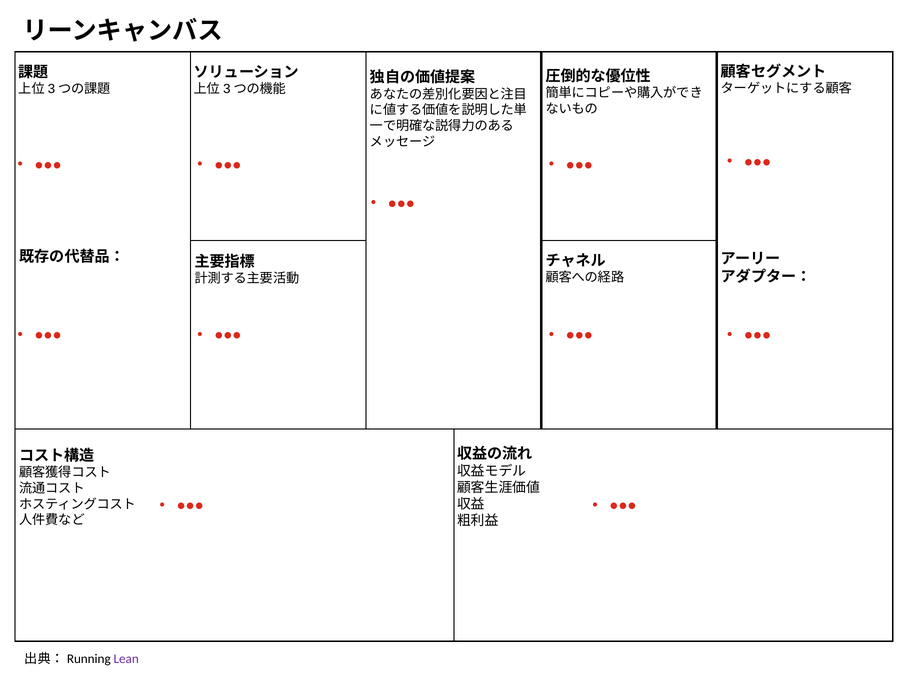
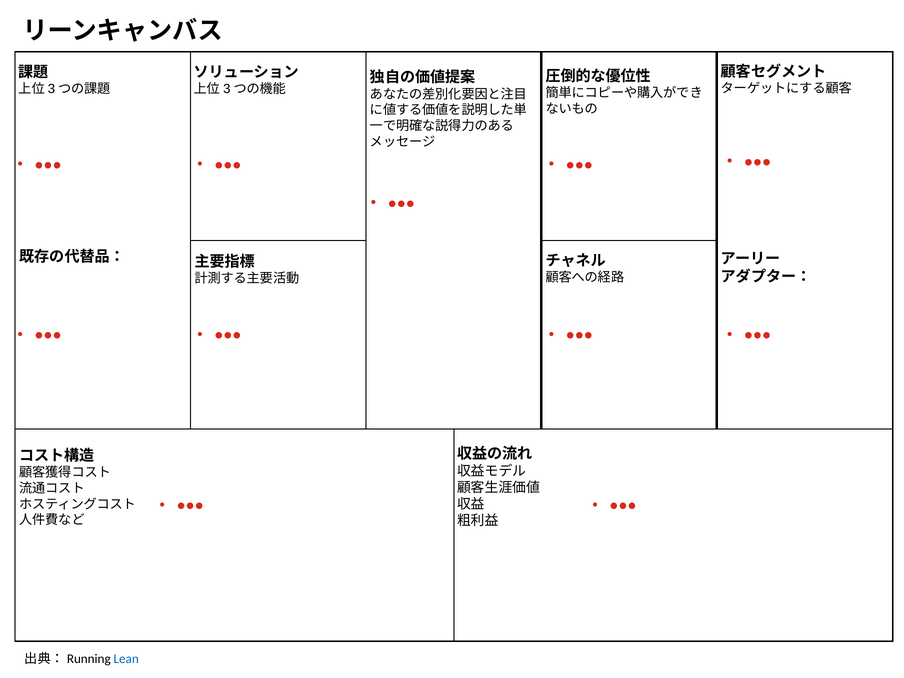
Lean colour: purple -> blue
